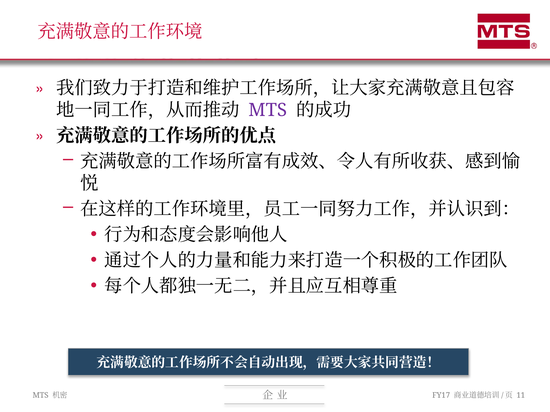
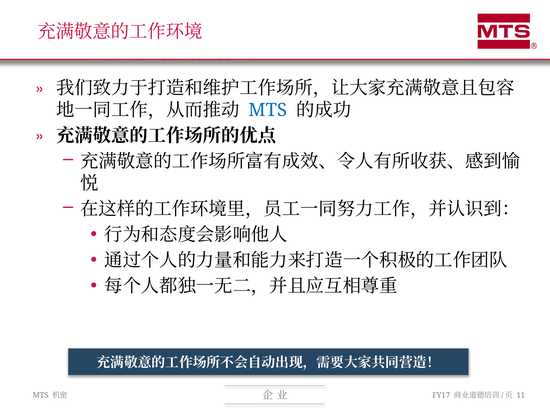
MTS at (268, 110) colour: purple -> blue
